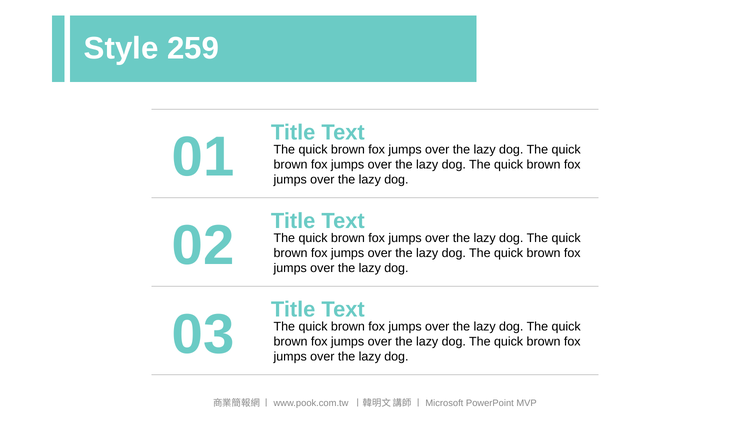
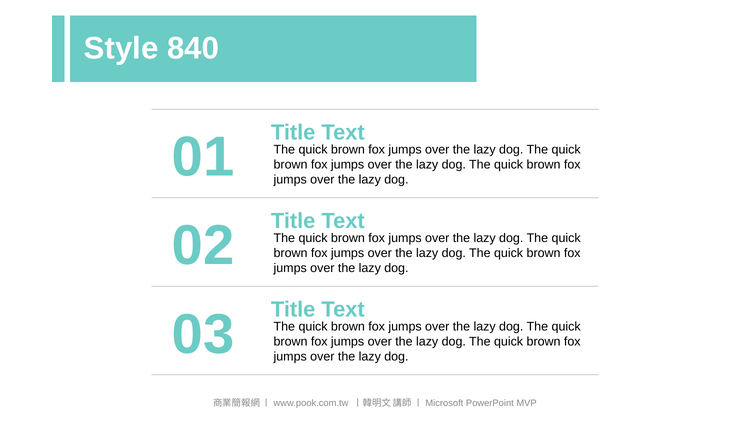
259: 259 -> 840
